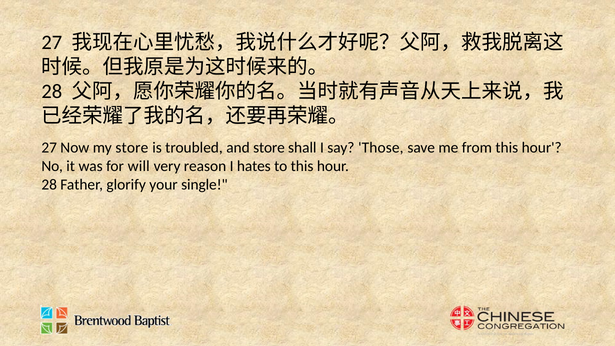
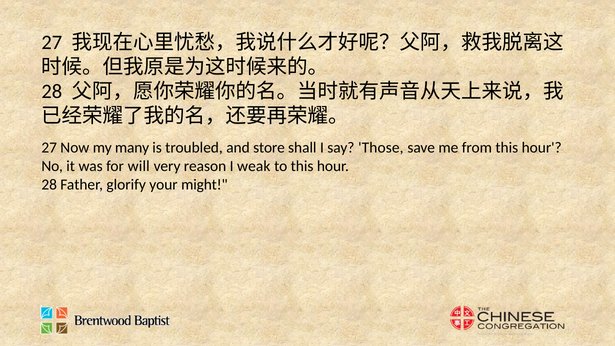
my store: store -> many
hates: hates -> weak
single: single -> might
